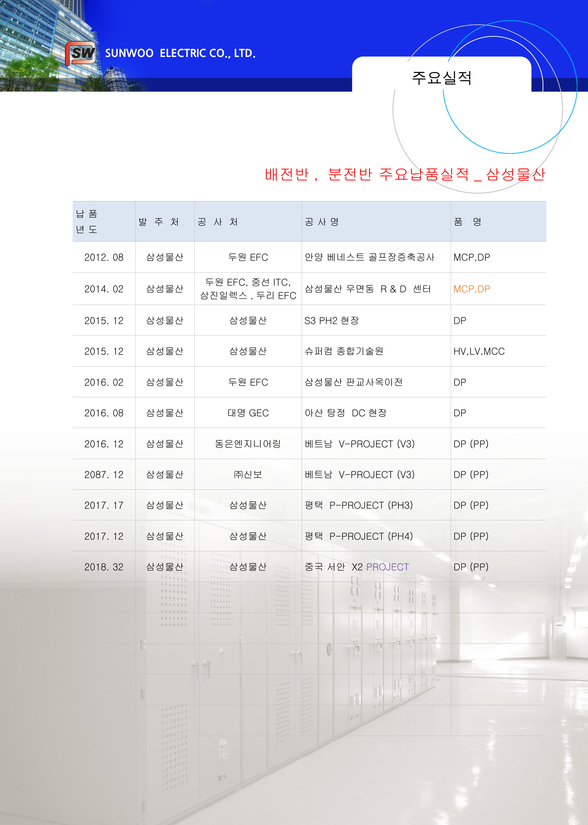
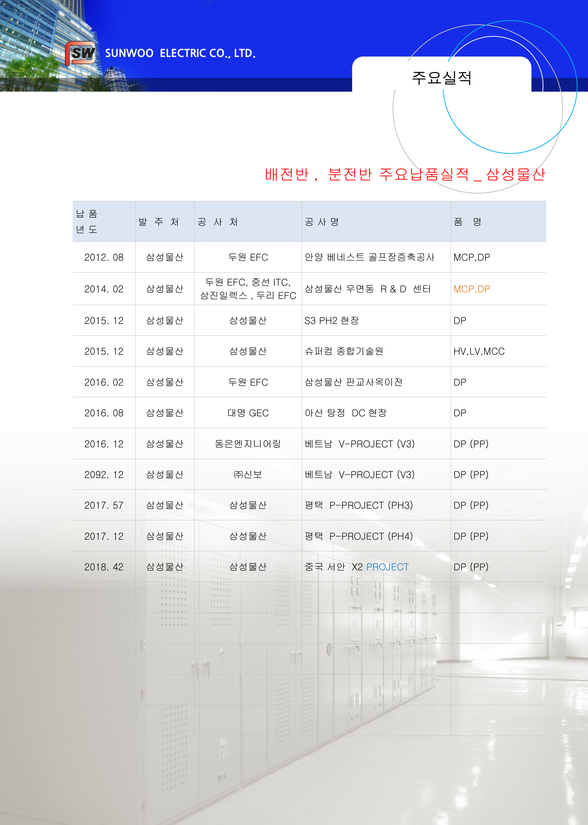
2087: 2087 -> 2092
17: 17 -> 57
32: 32 -> 42
PROJECT colour: purple -> blue
